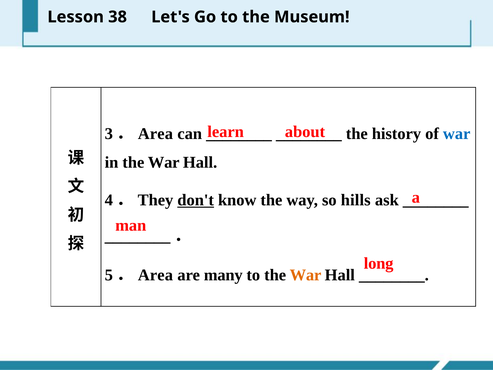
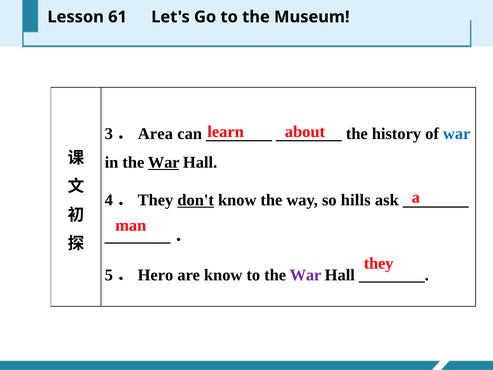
38: 38 -> 61
War at (164, 162) underline: none -> present
long at (379, 263): long -> they
Area at (155, 275): Area -> Hero
are many: many -> know
War at (305, 275) colour: orange -> purple
